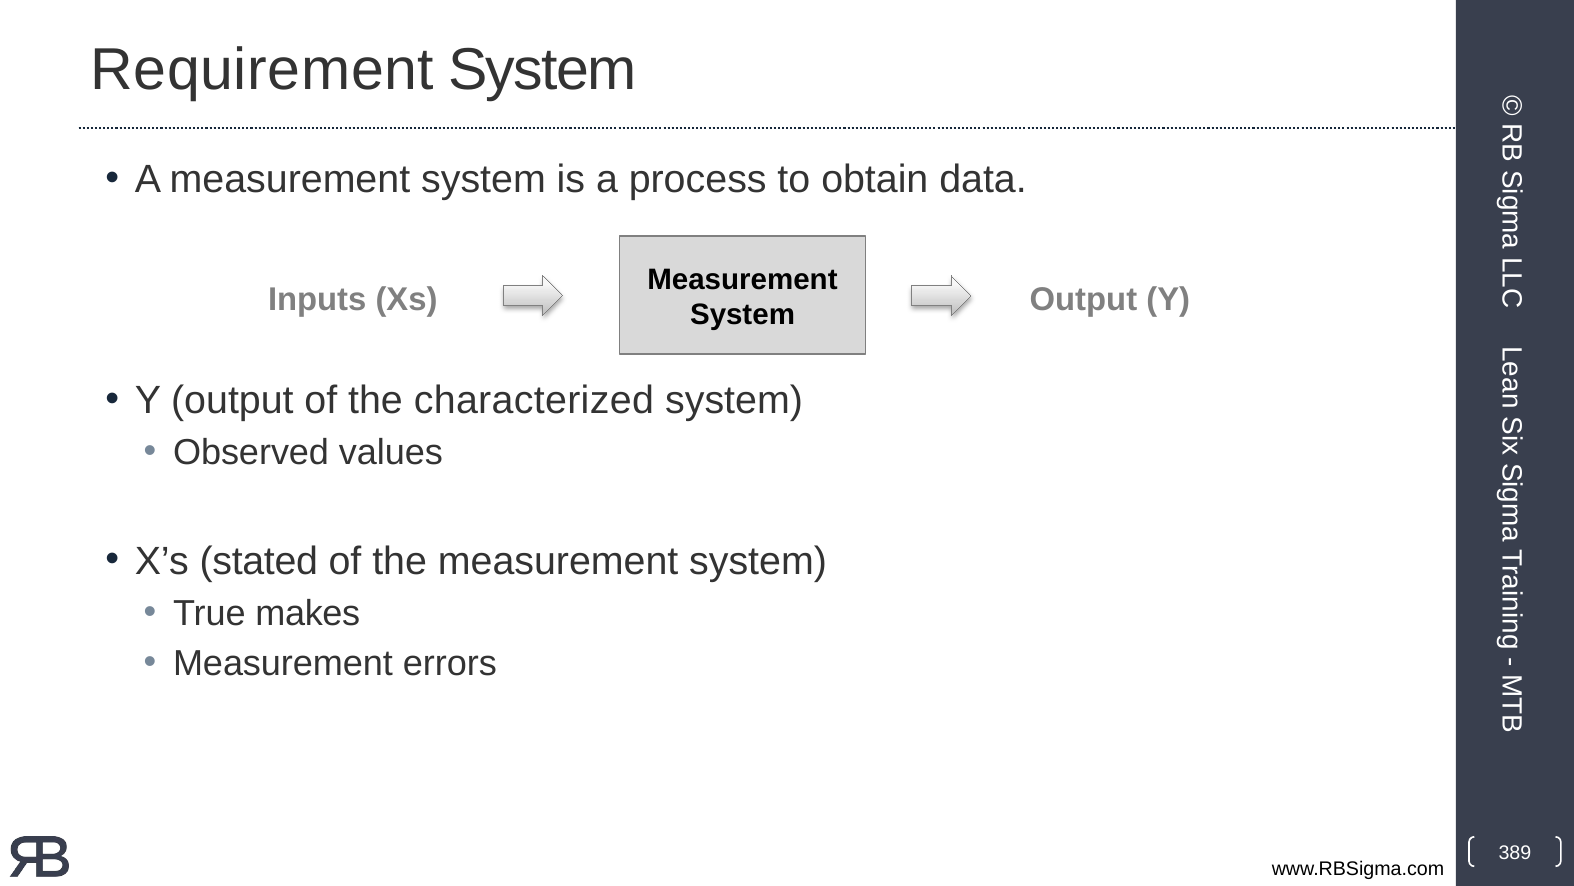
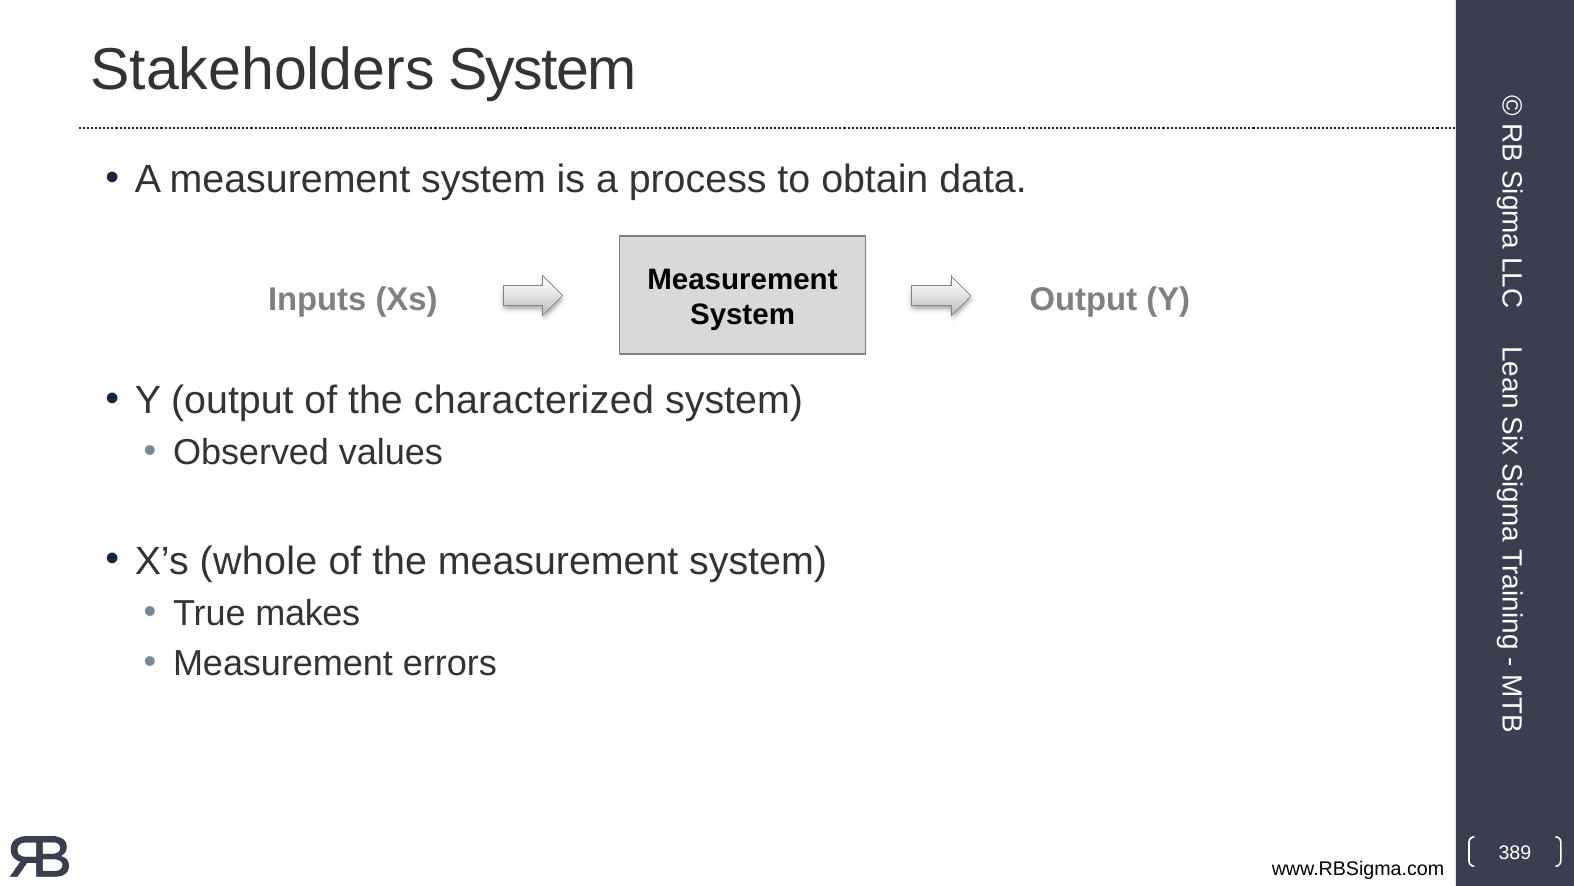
Requirement: Requirement -> Stakeholders
stated: stated -> whole
